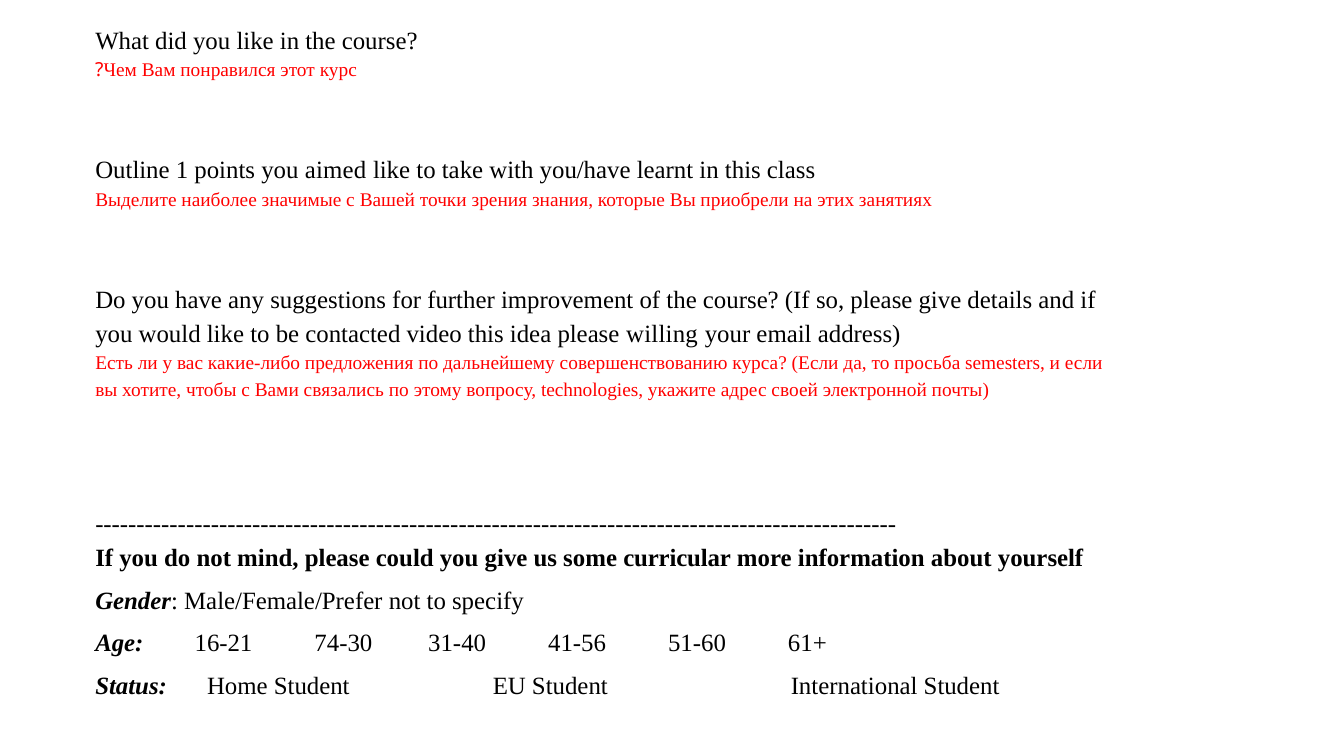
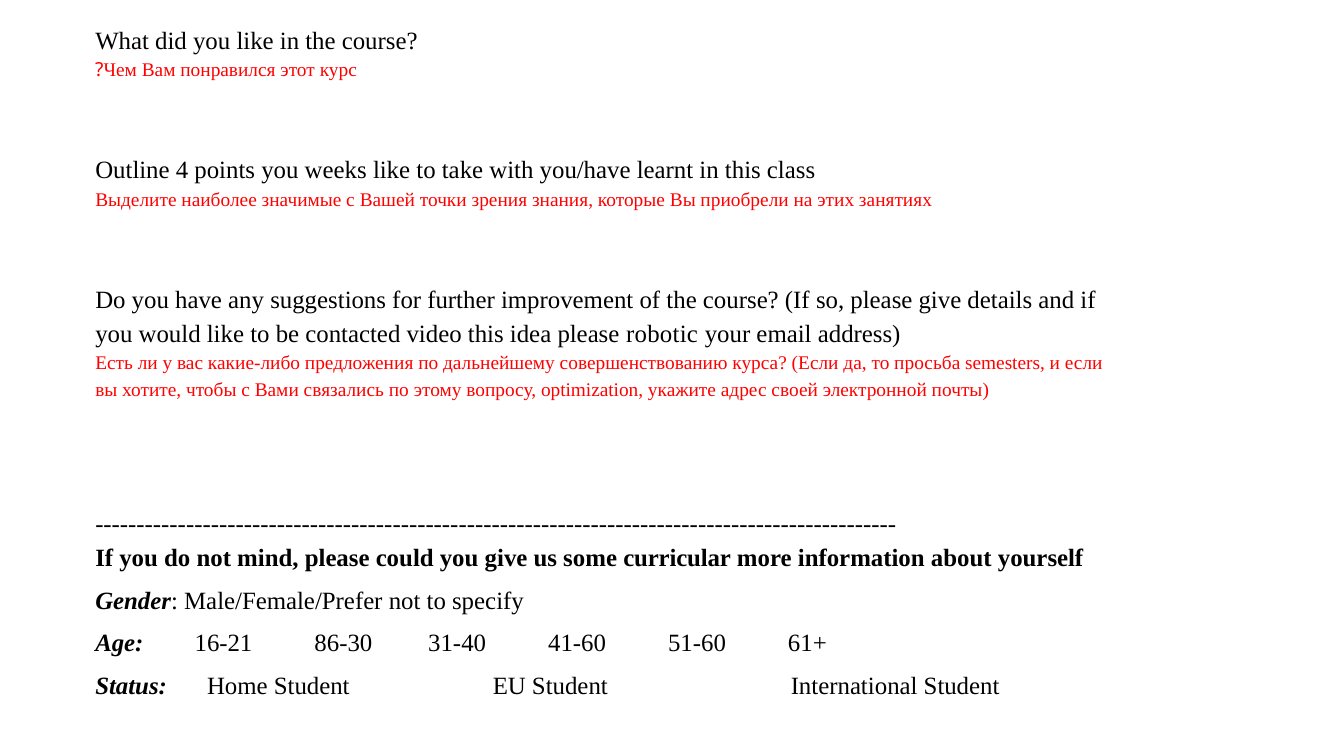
1: 1 -> 4
aimed: aimed -> weeks
willing: willing -> robotic
technologies: technologies -> optimization
74-30: 74-30 -> 86-30
41-56: 41-56 -> 41-60
